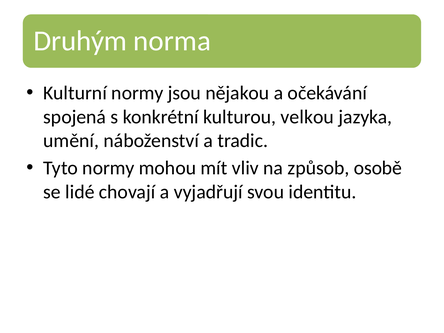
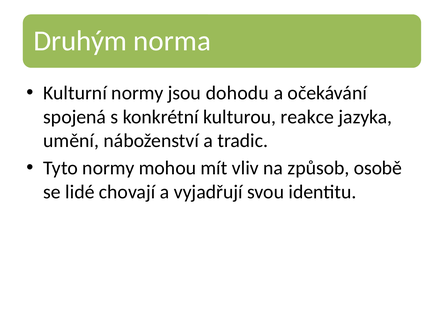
nějakou: nějakou -> dohodu
velkou: velkou -> reakce
